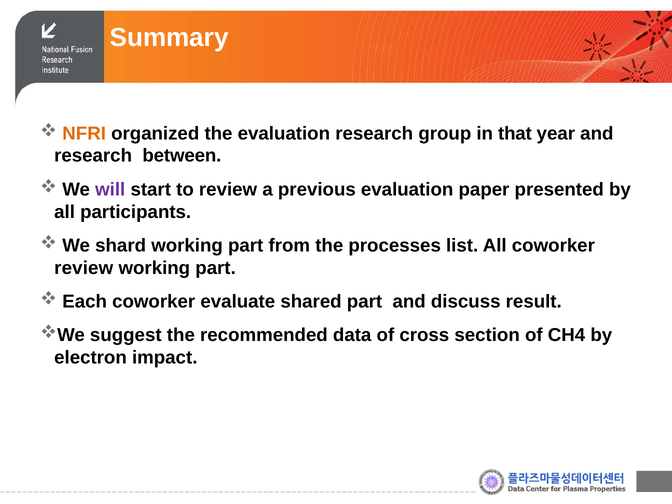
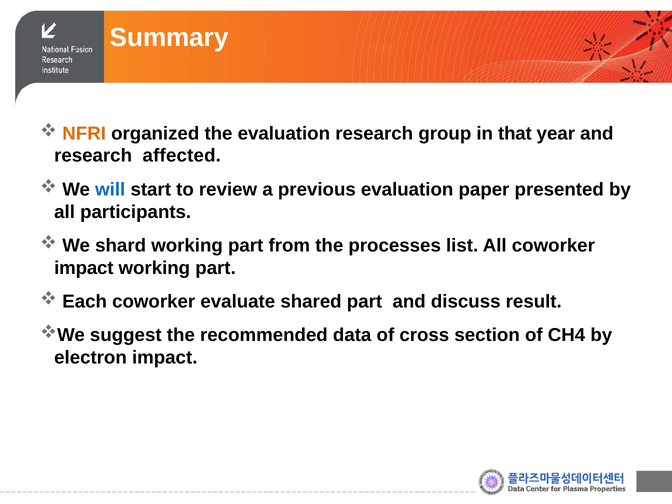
between: between -> affected
will colour: purple -> blue
review at (84, 268): review -> impact
